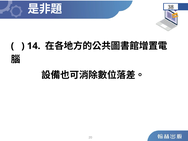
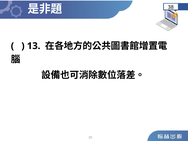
14: 14 -> 13
